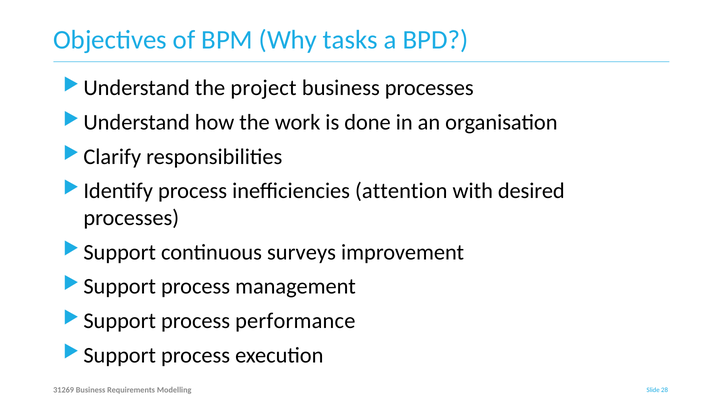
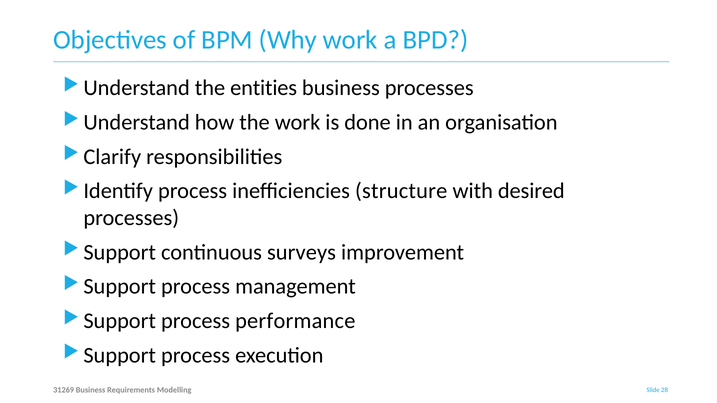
Why tasks: tasks -> work
project: project -> entities
attention: attention -> structure
